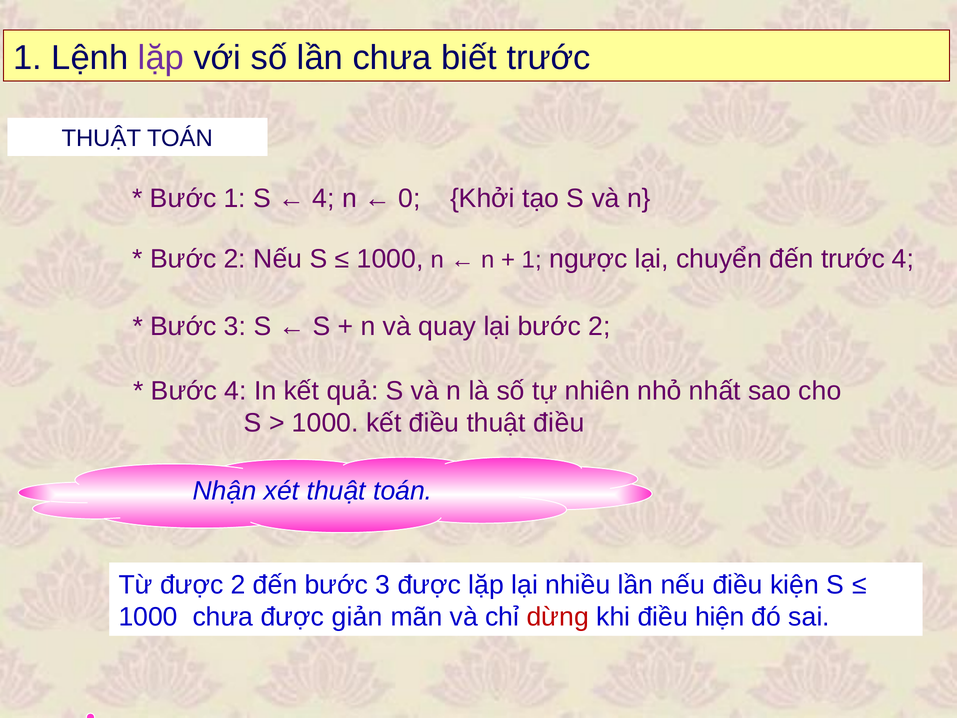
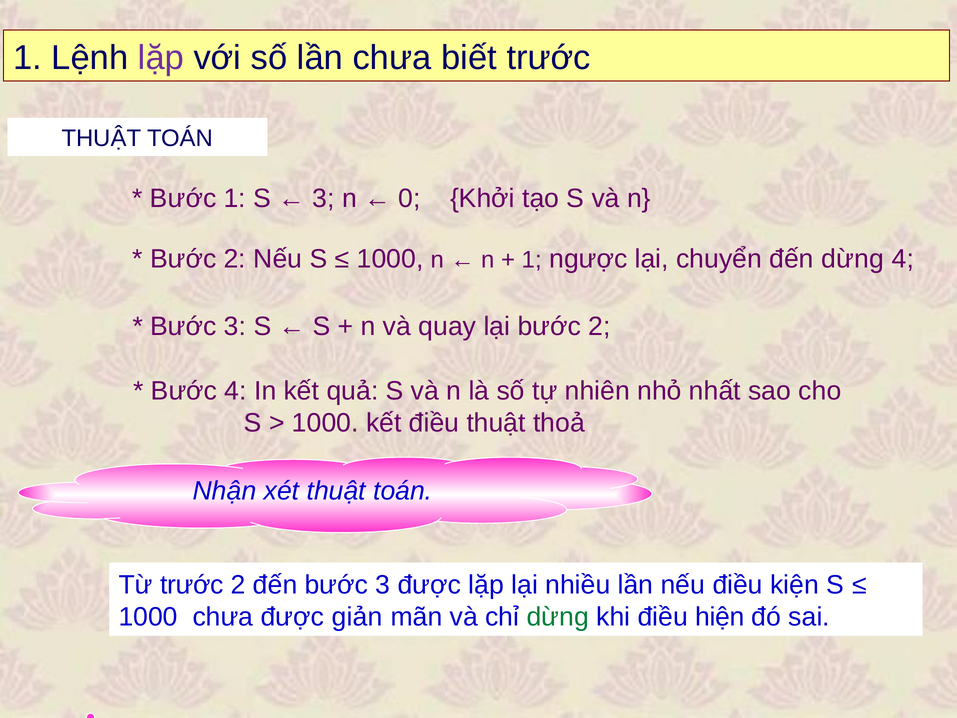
4 at (323, 198): 4 -> 3
đến trước: trước -> dừng
thuật điều: điều -> thoả
Từ được: được -> trước
dừng at (558, 617) colour: red -> green
